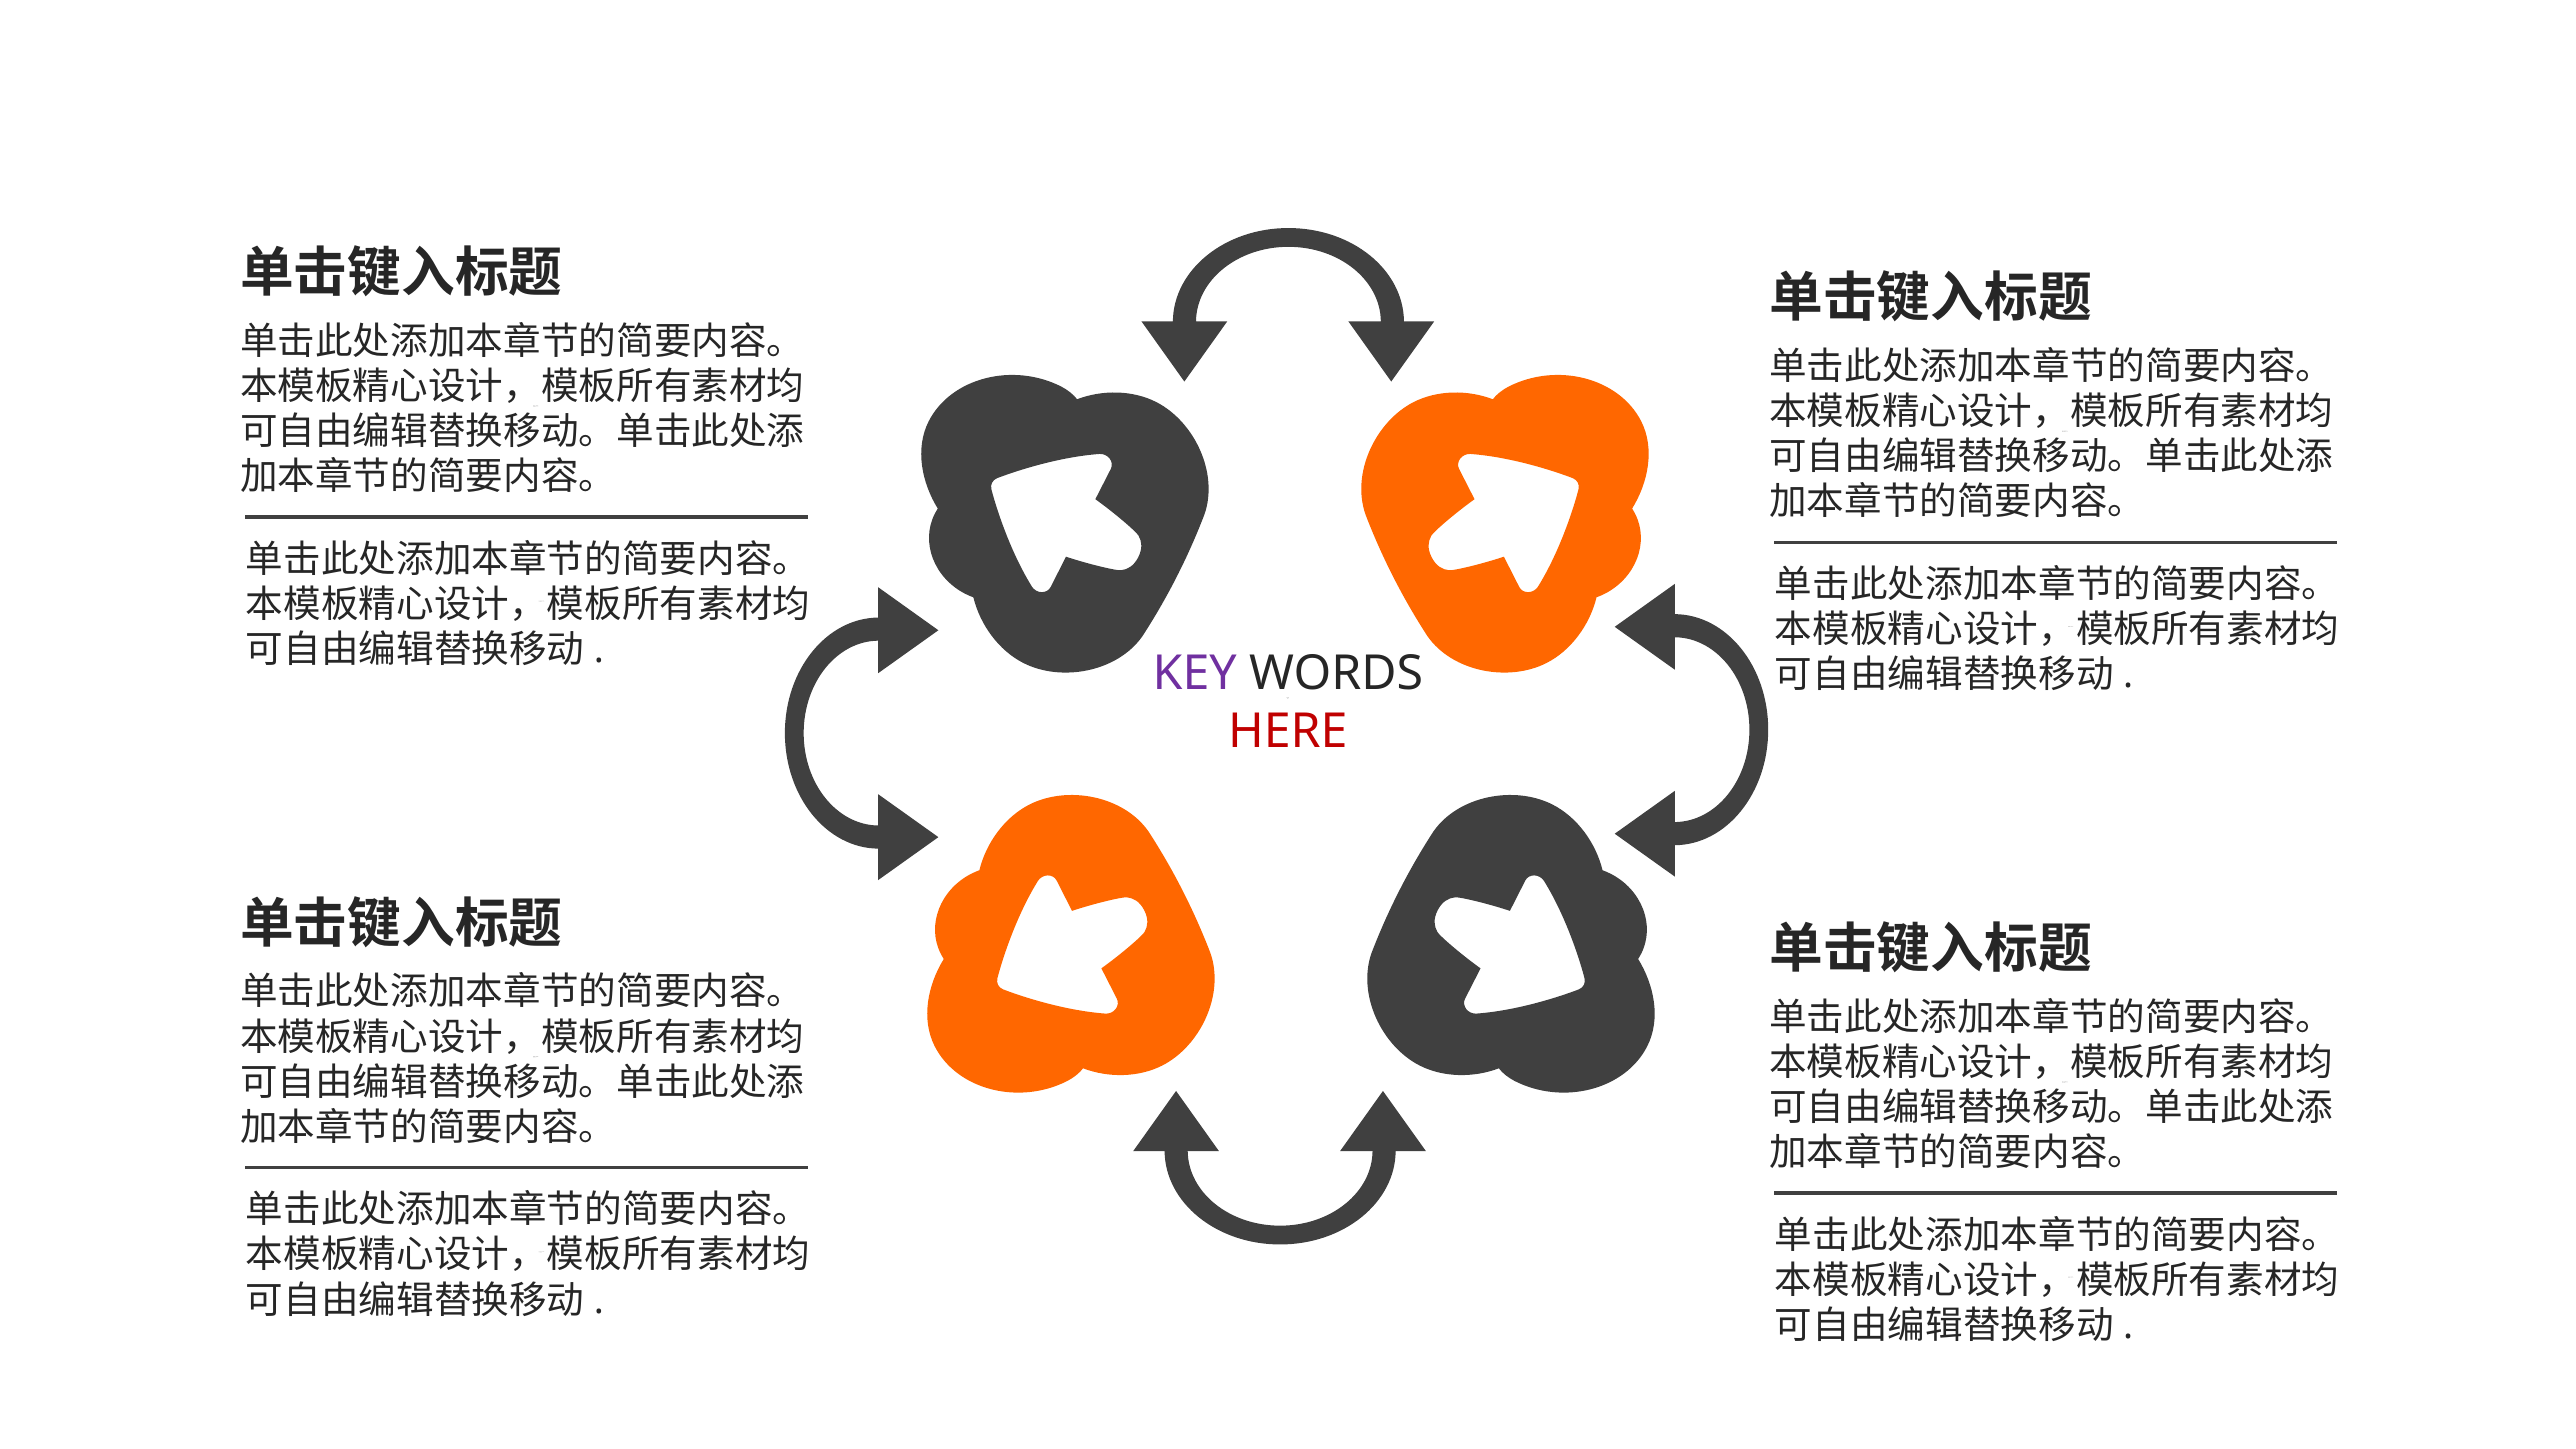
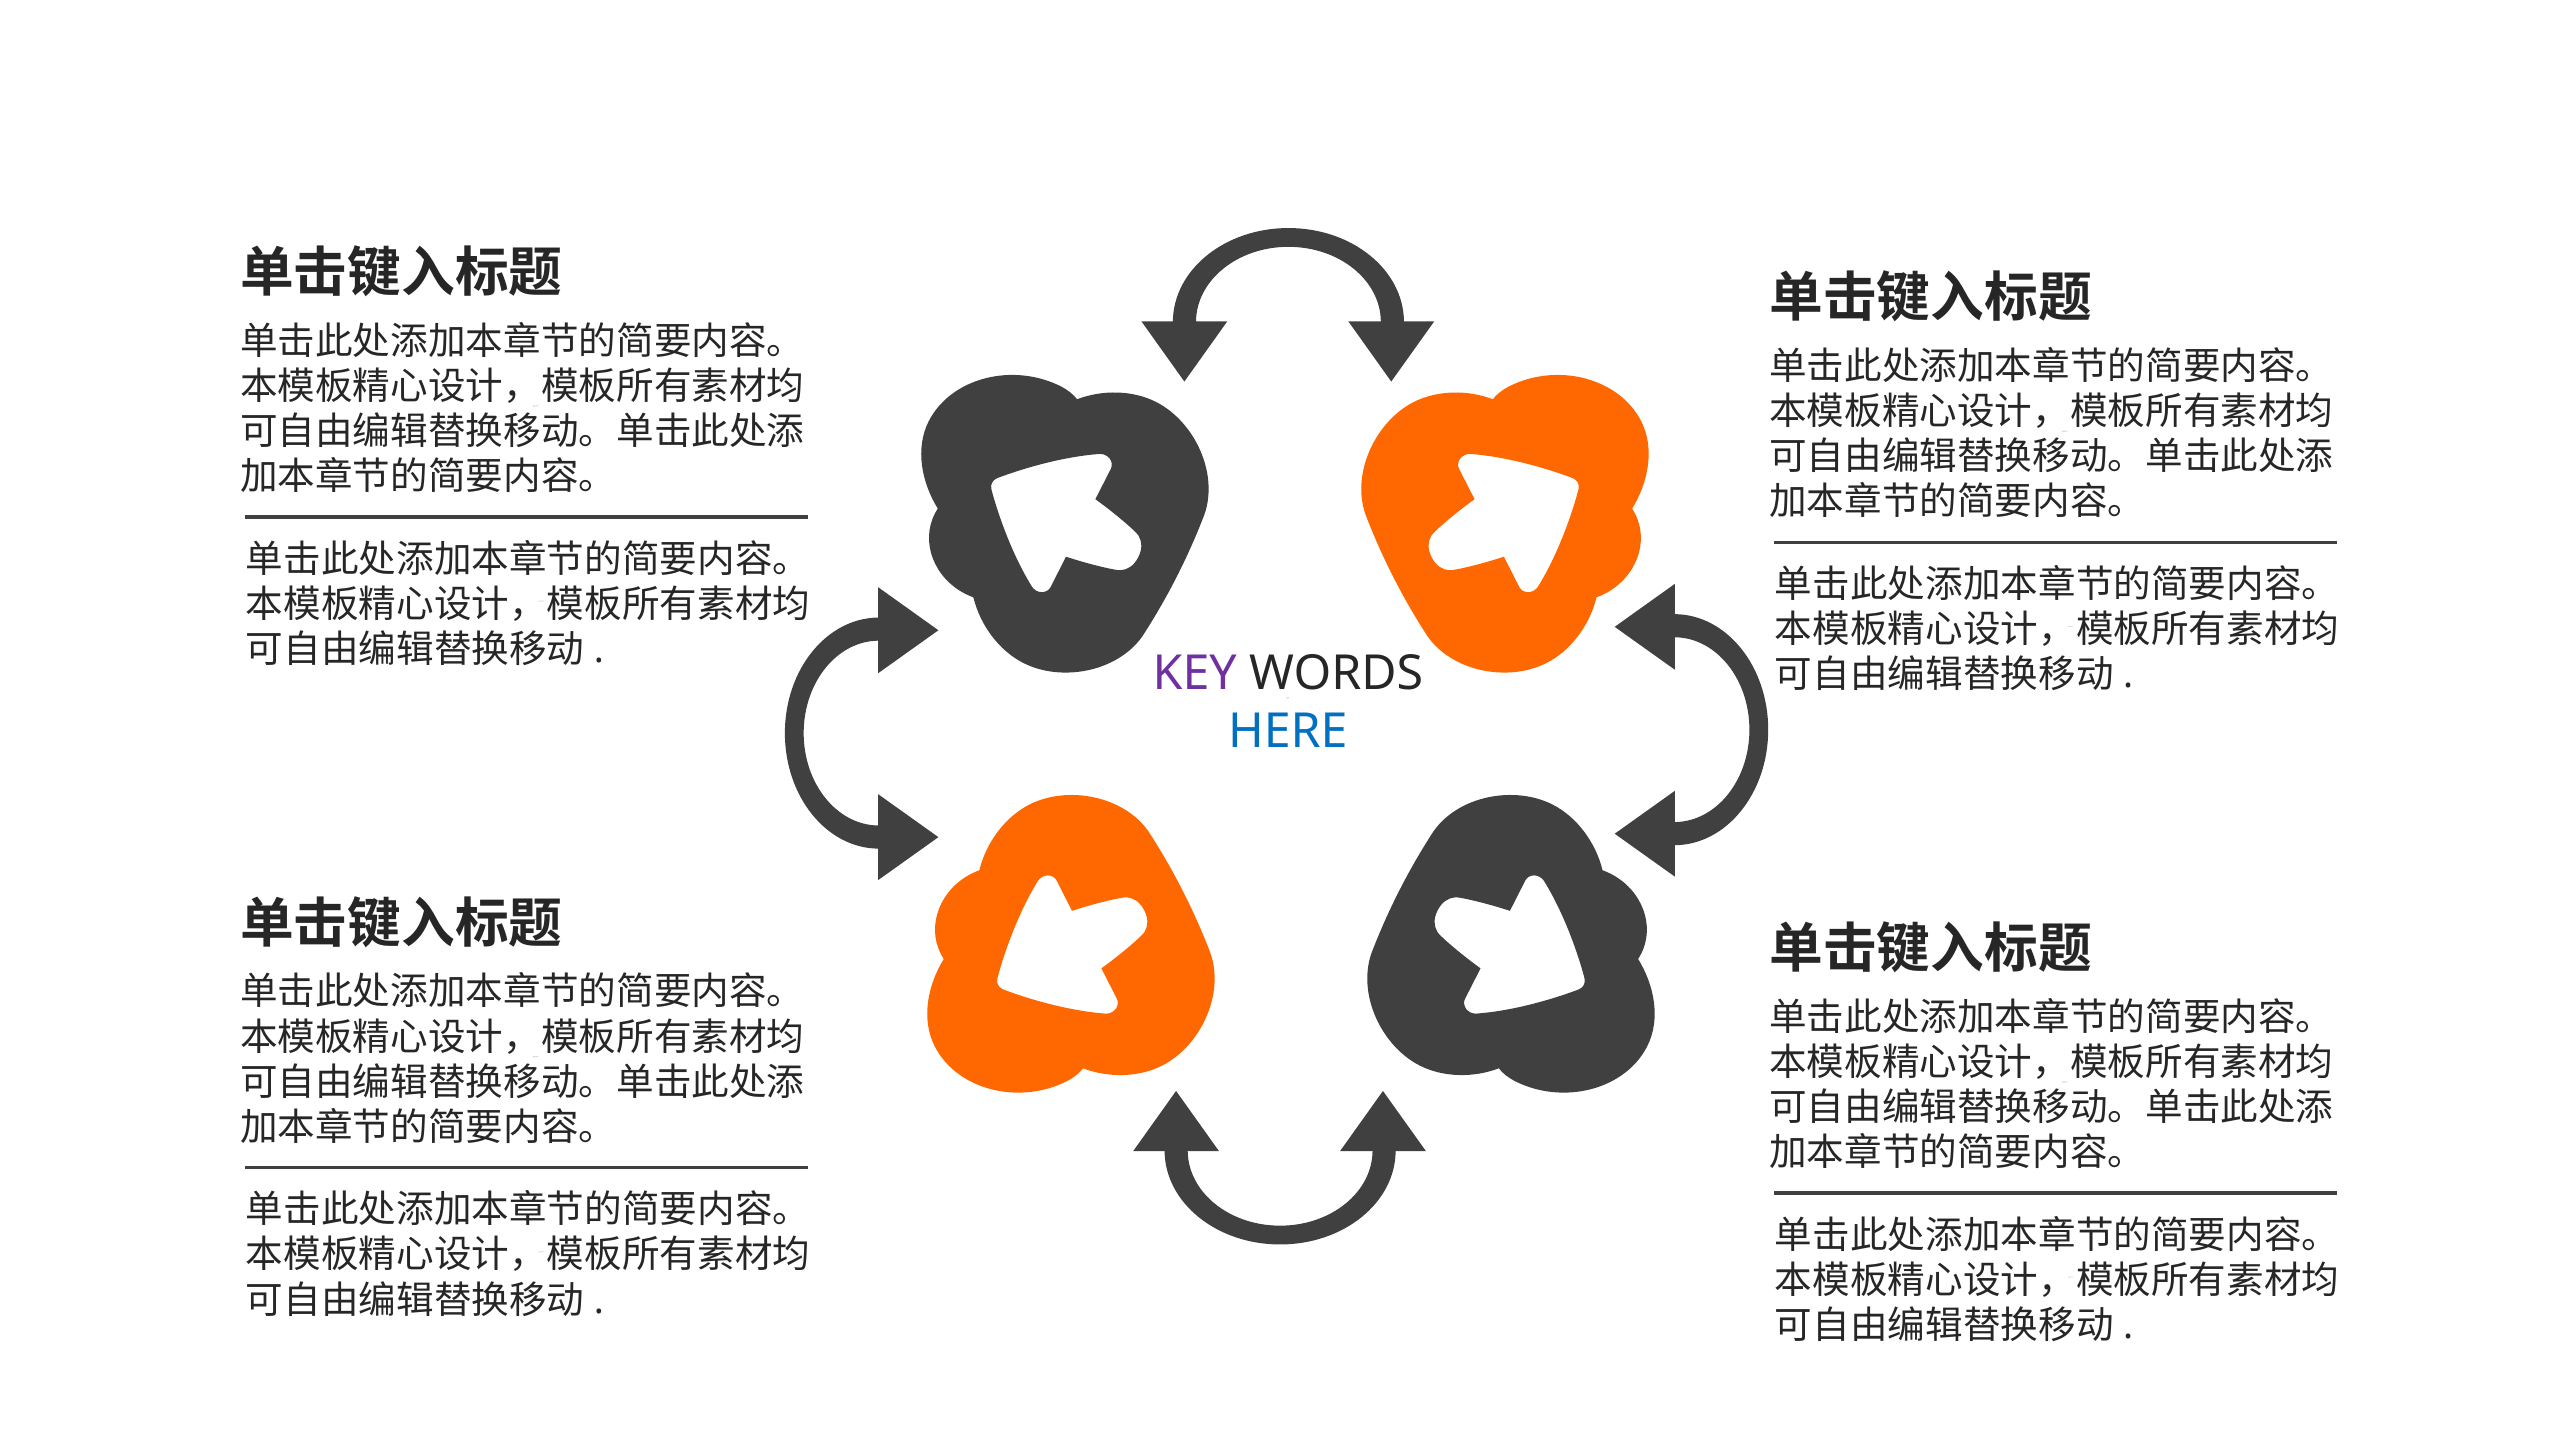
HERE at (1288, 731) colour: red -> blue
